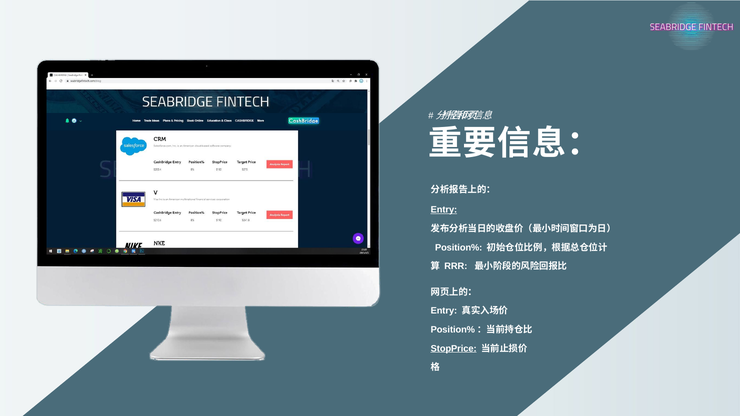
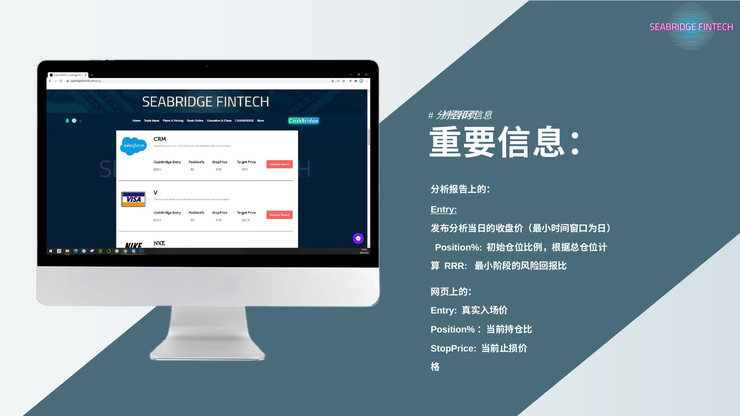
StopPrice underline: present -> none
